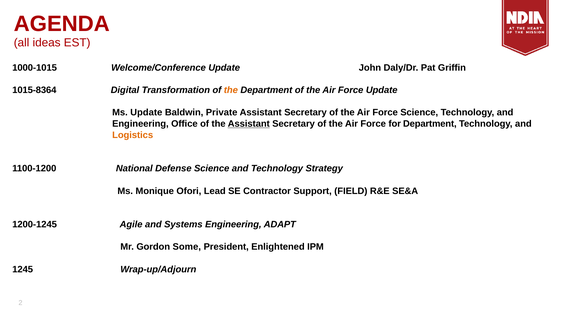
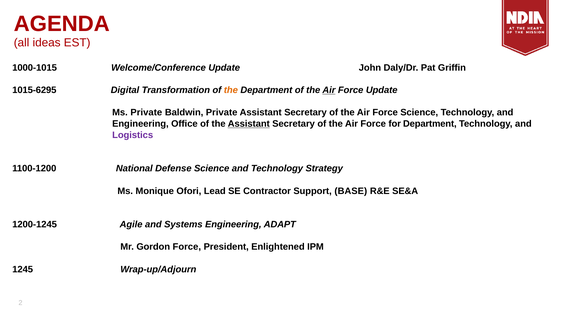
1015-8364: 1015-8364 -> 1015-6295
Air at (329, 90) underline: none -> present
Ms Update: Update -> Private
Logistics colour: orange -> purple
FIELD: FIELD -> BASE
Gordon Some: Some -> Force
